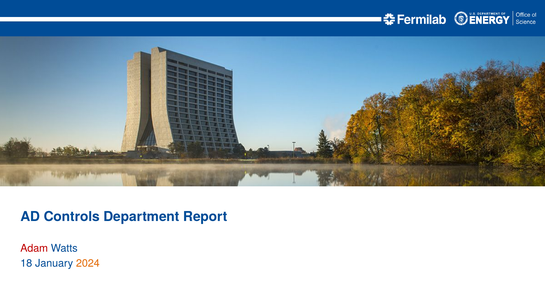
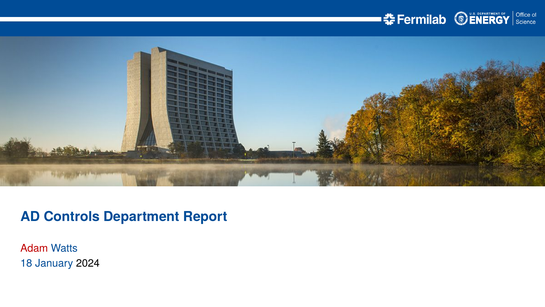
2024 colour: orange -> black
